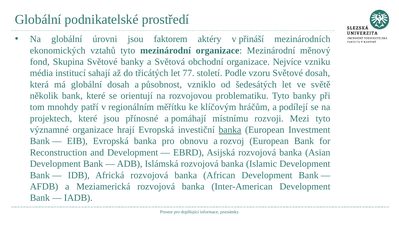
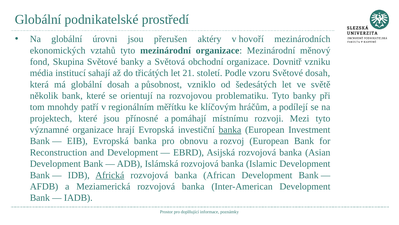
faktorem: faktorem -> přerušen
přináší: přináší -> hovoří
Nejvíce: Nejvíce -> Dovnitř
77: 77 -> 21
Africká underline: none -> present
